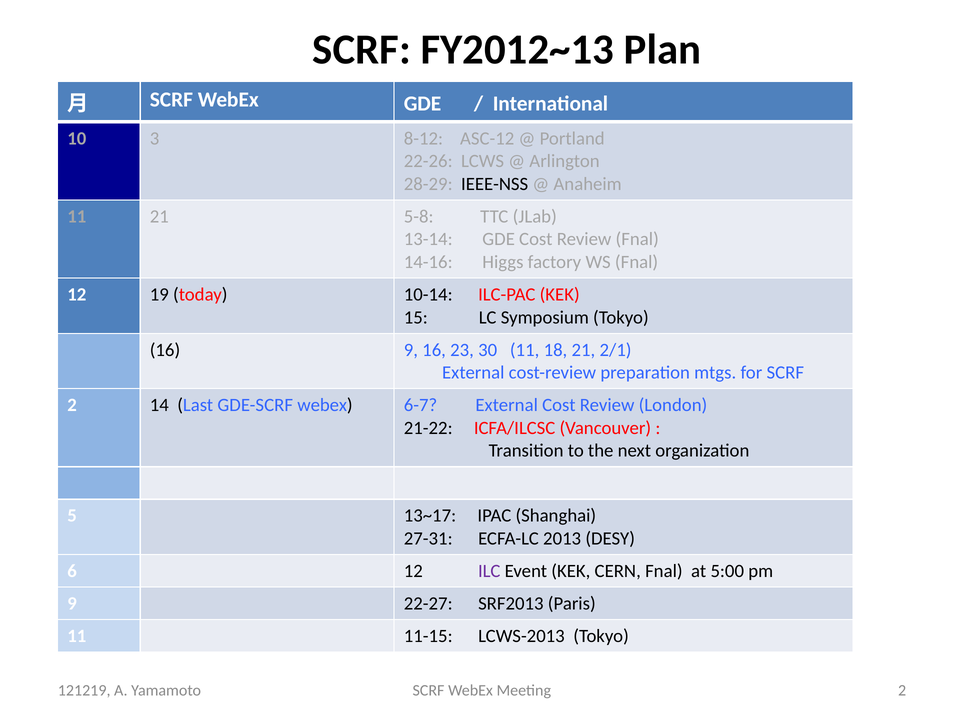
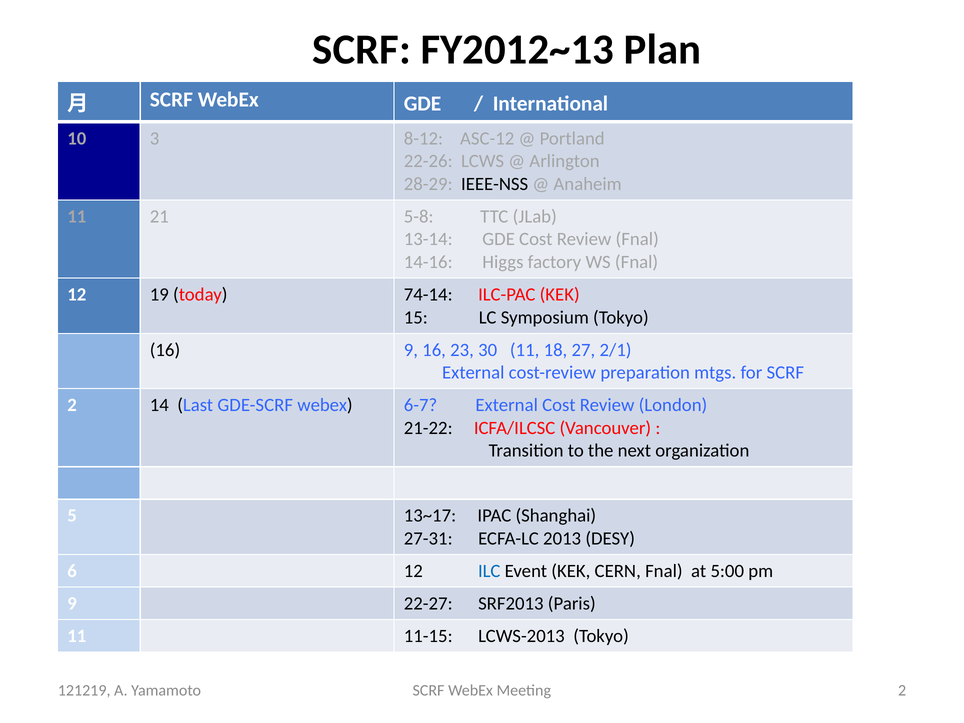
10-14: 10-14 -> 74-14
18 21: 21 -> 27
ILC colour: purple -> blue
